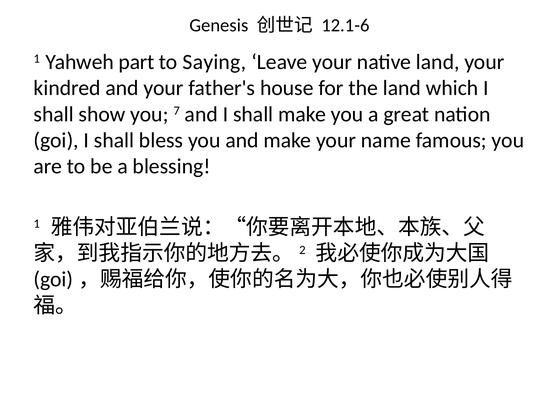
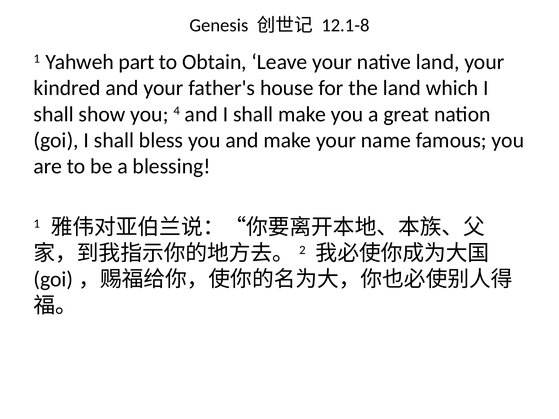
12.1-6: 12.1-6 -> 12.1-8
Saying: Saying -> Obtain
7: 7 -> 4
